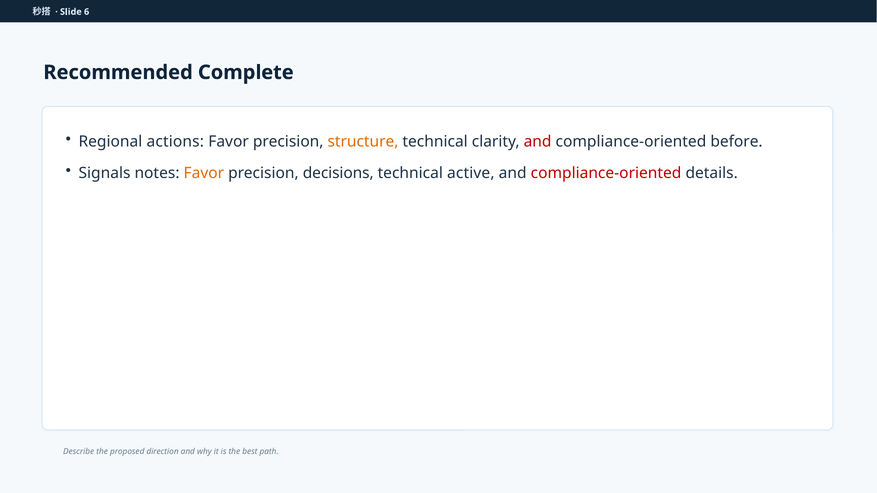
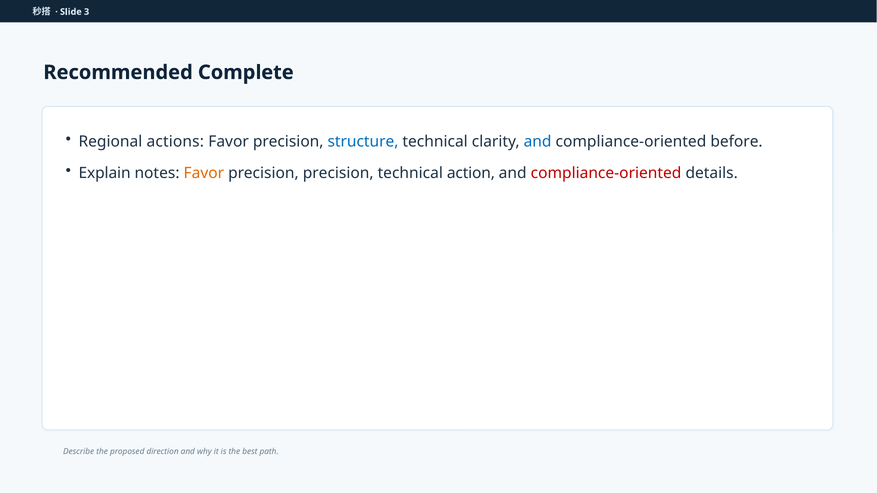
6: 6 -> 3
structure colour: orange -> blue
and at (538, 142) colour: red -> blue
Signals: Signals -> Explain
precision decisions: decisions -> precision
active: active -> action
